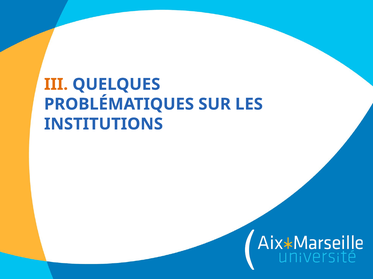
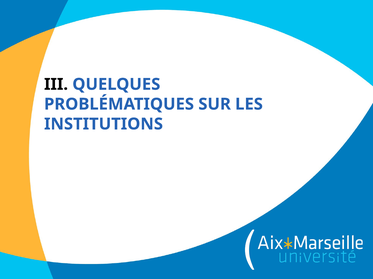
III colour: orange -> black
